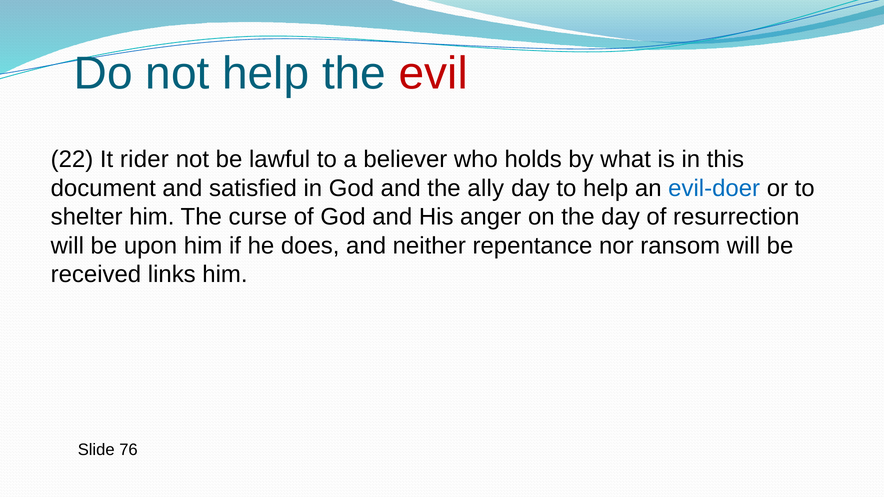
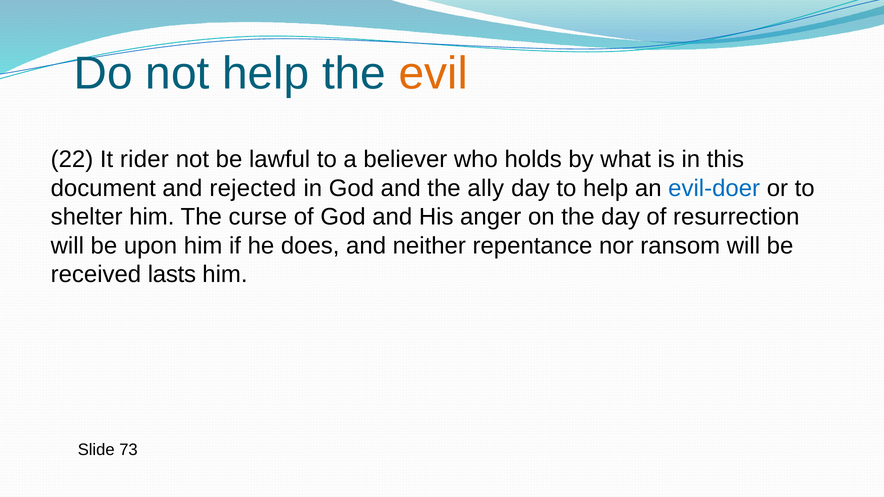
evil colour: red -> orange
satisfied: satisfied -> rejected
links: links -> lasts
76: 76 -> 73
